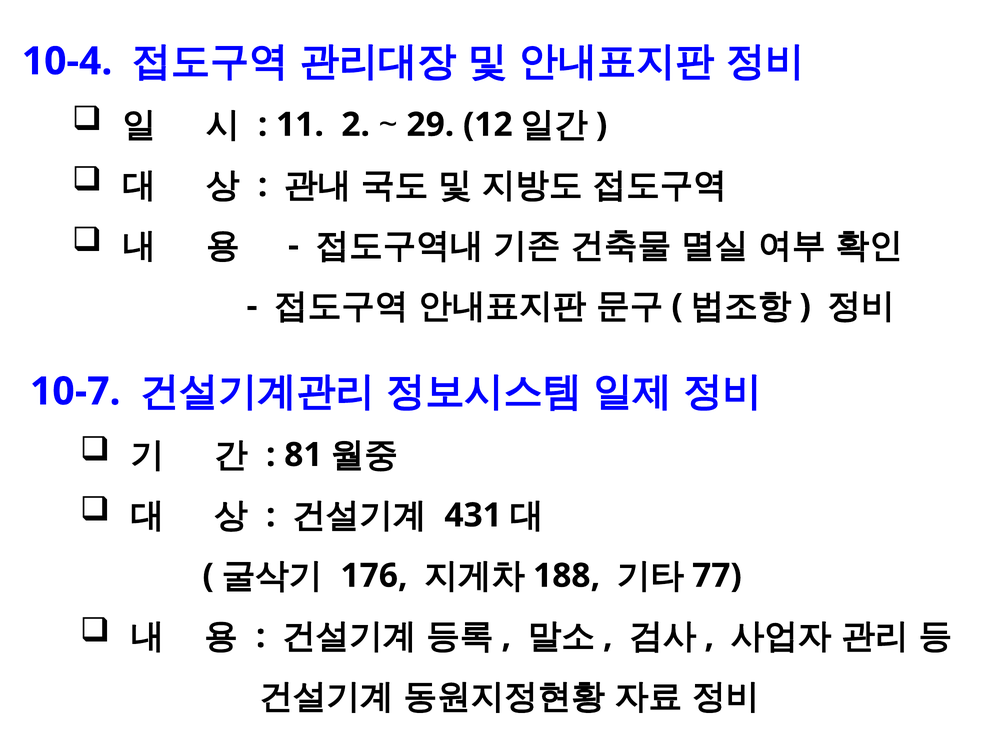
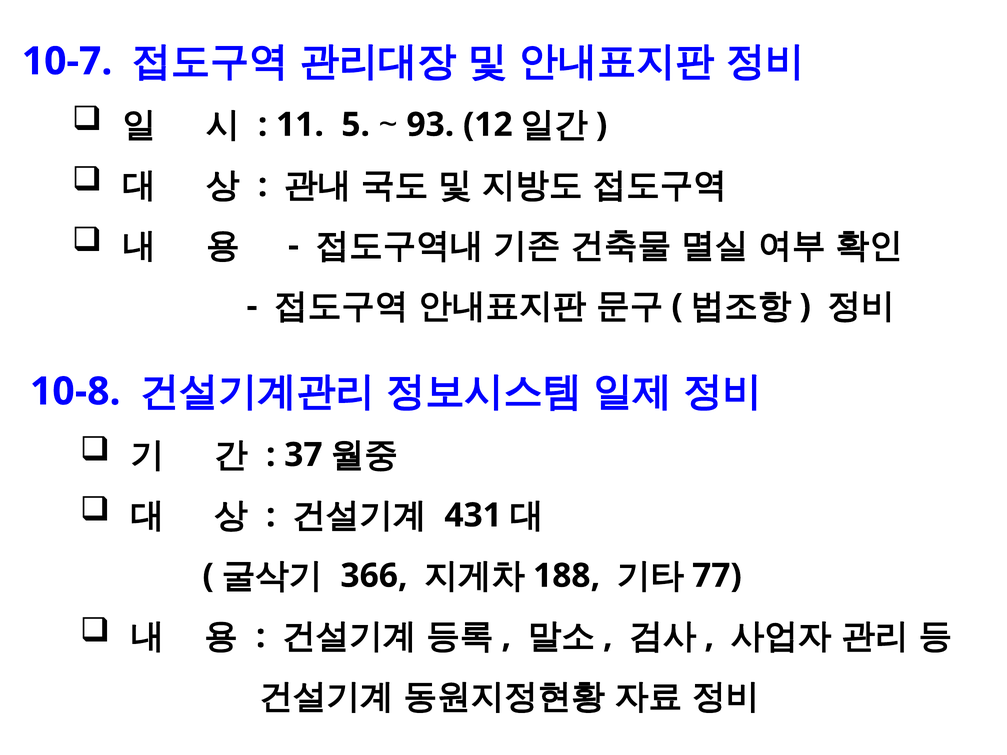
10-4: 10-4 -> 10-7
2: 2 -> 5
29: 29 -> 93
10-7: 10-7 -> 10-8
81: 81 -> 37
176: 176 -> 366
